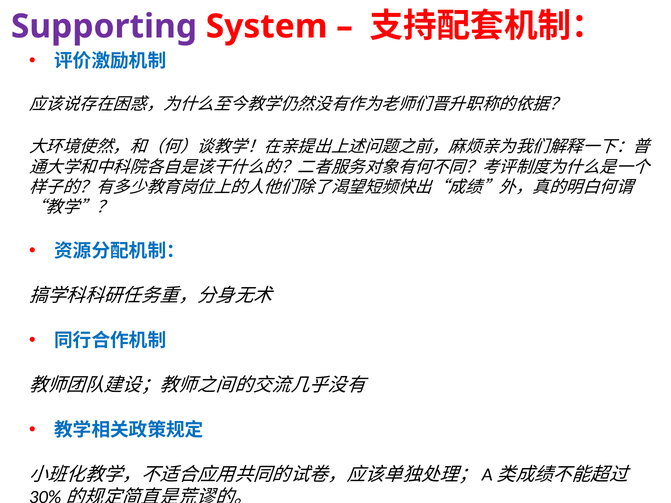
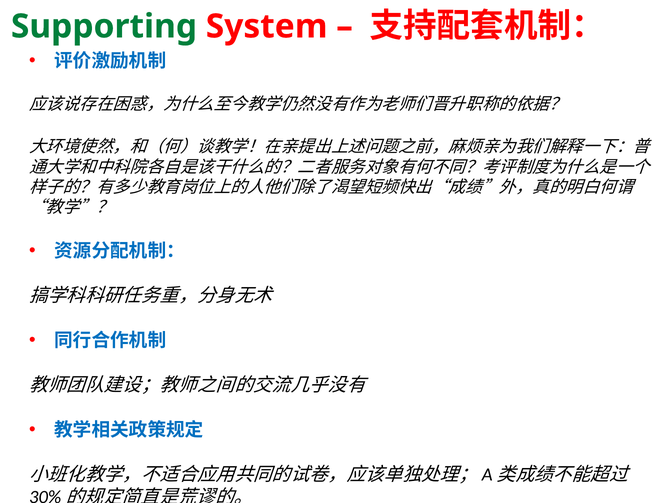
Supporting colour: purple -> green
